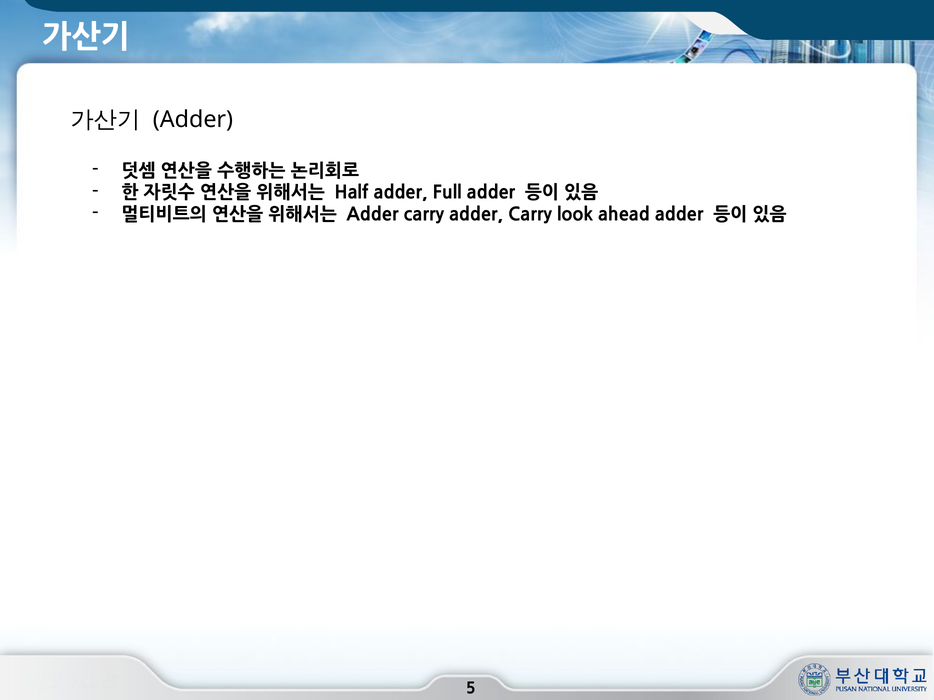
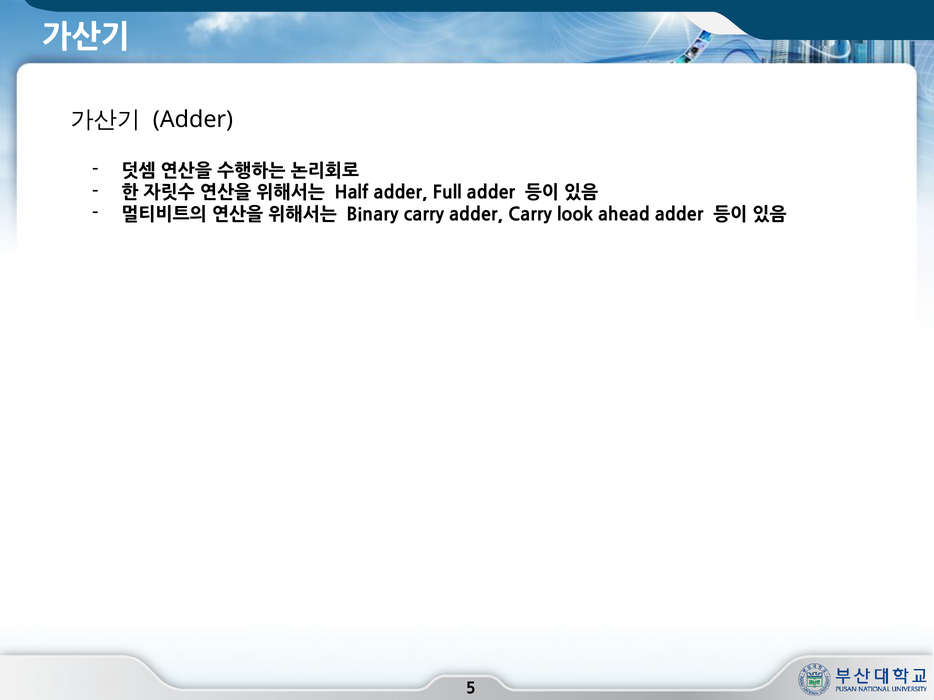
Adder at (373, 215): Adder -> Binary
